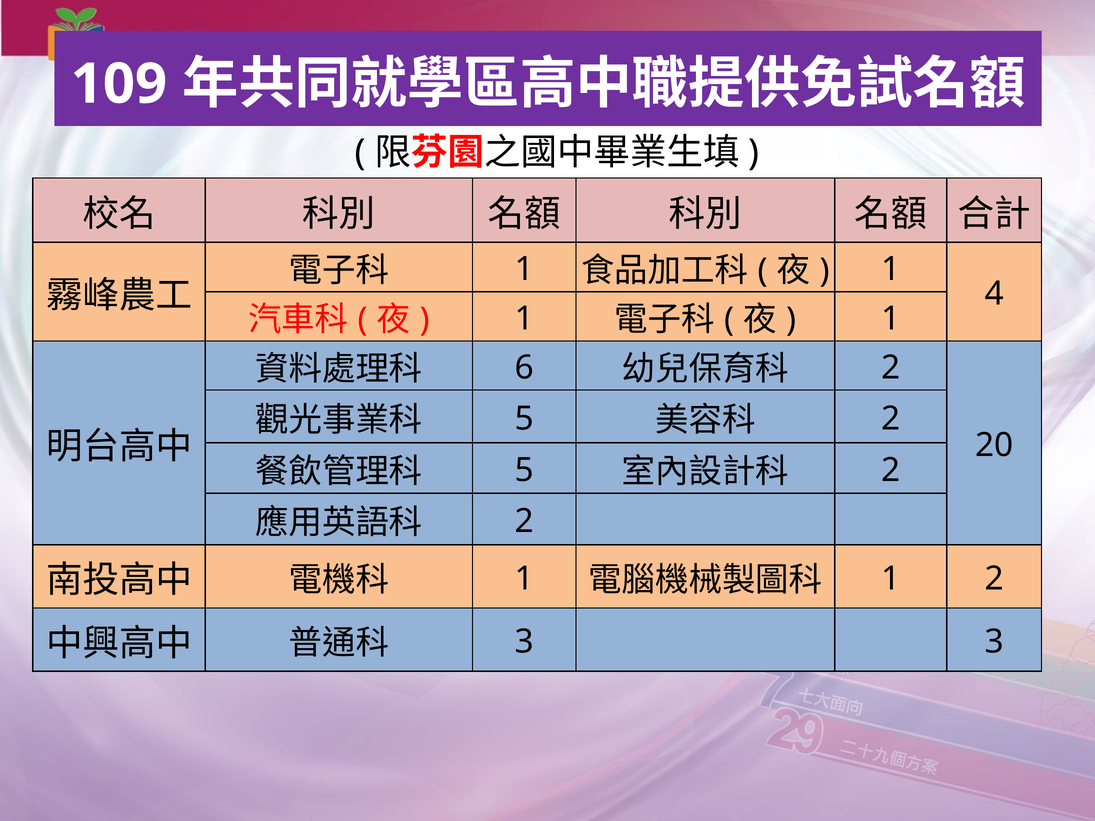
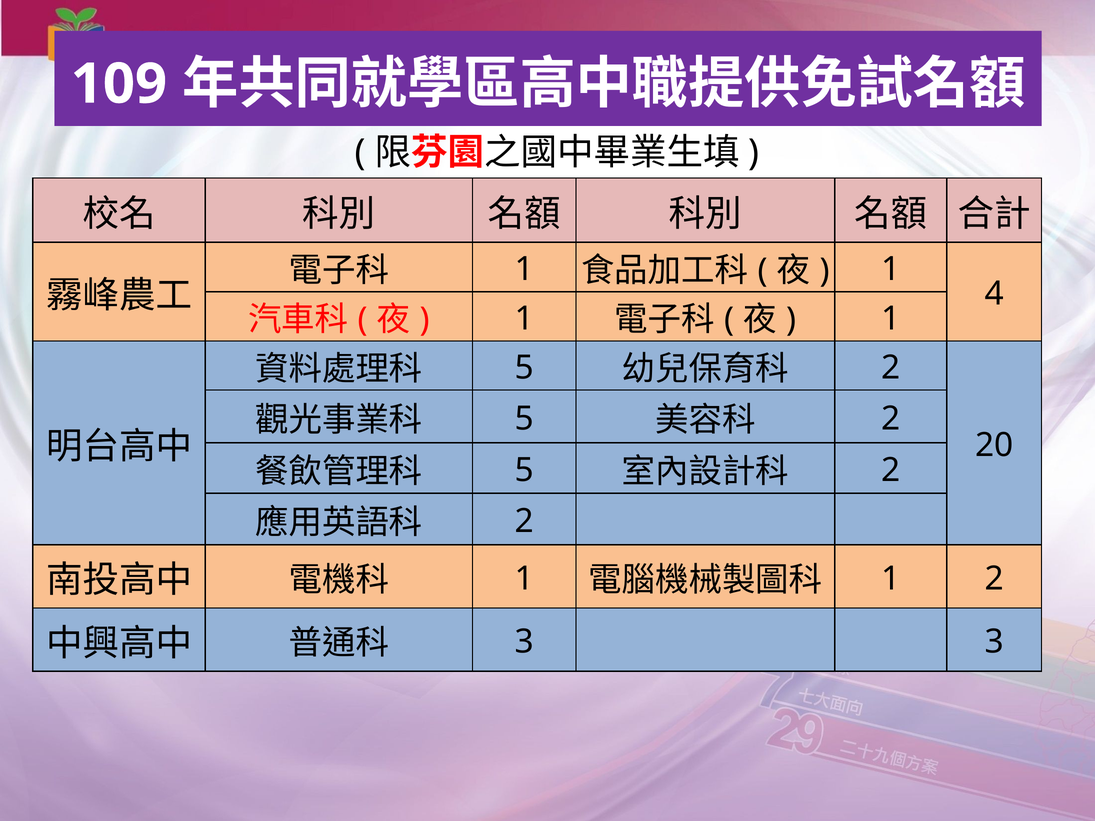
6 at (524, 368): 6 -> 5
